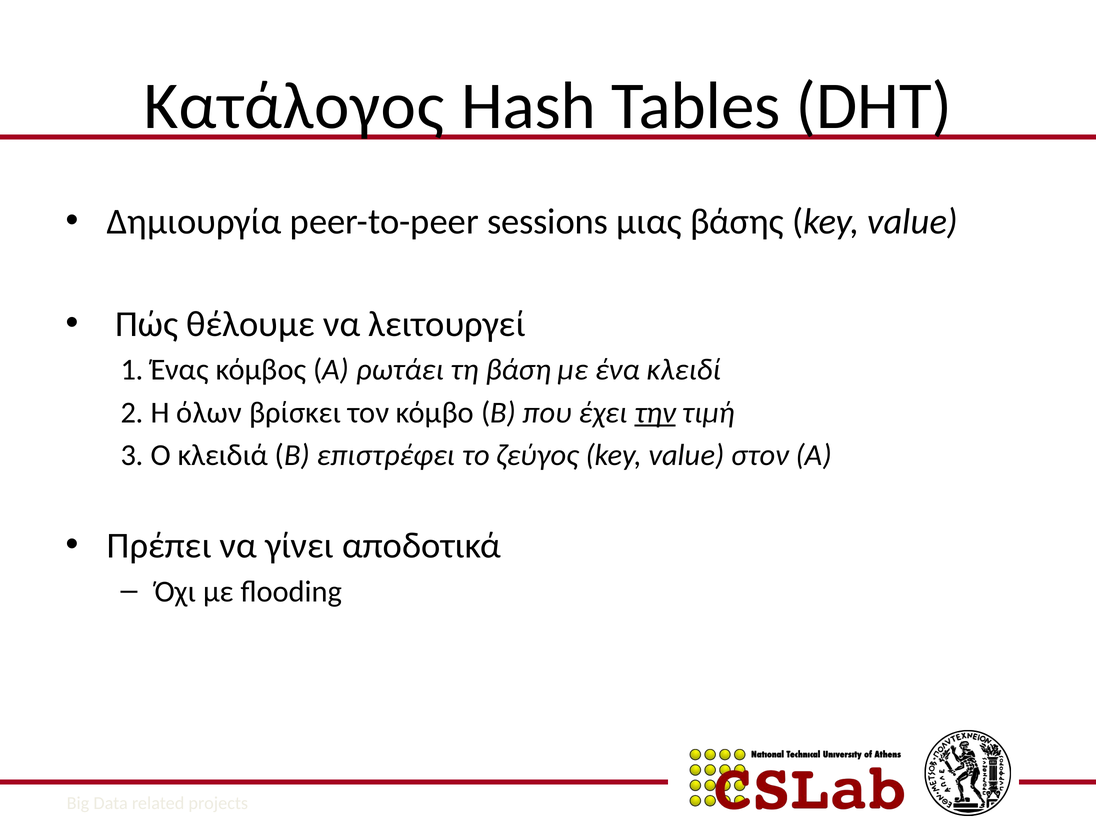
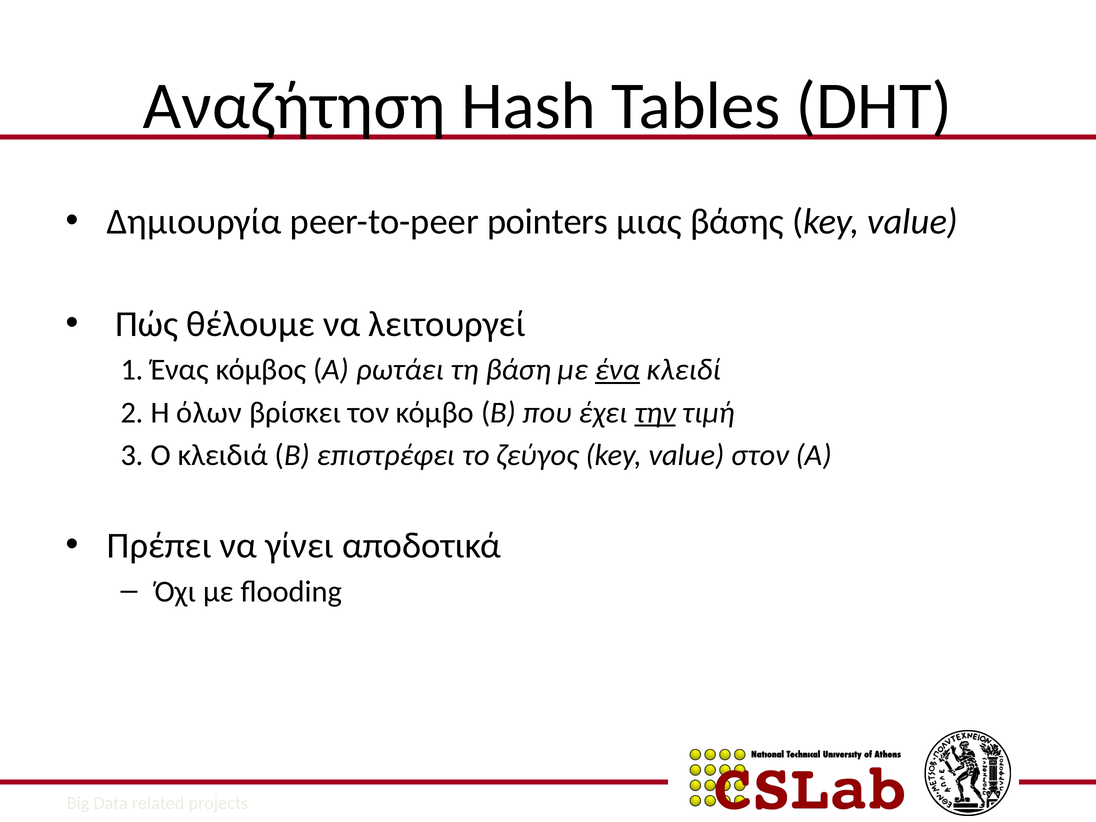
Κατάλογος: Κατάλογος -> Αναζήτηση
sessions: sessions -> pointers
ένα underline: none -> present
